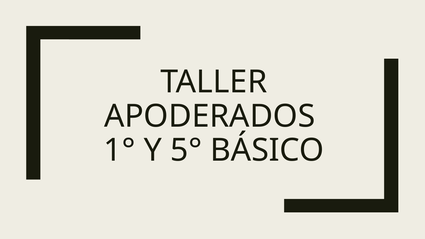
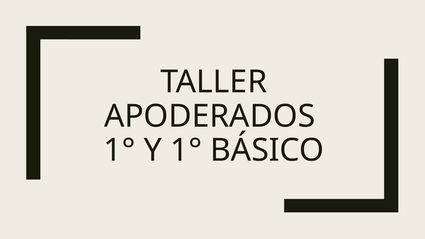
Y 5°: 5° -> 1°
